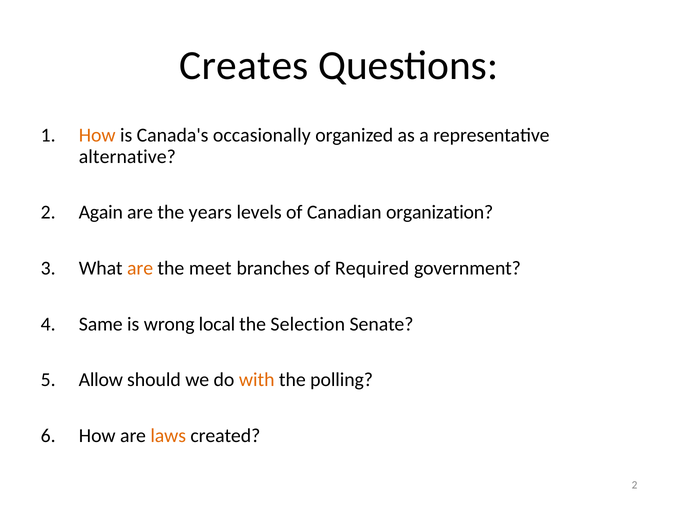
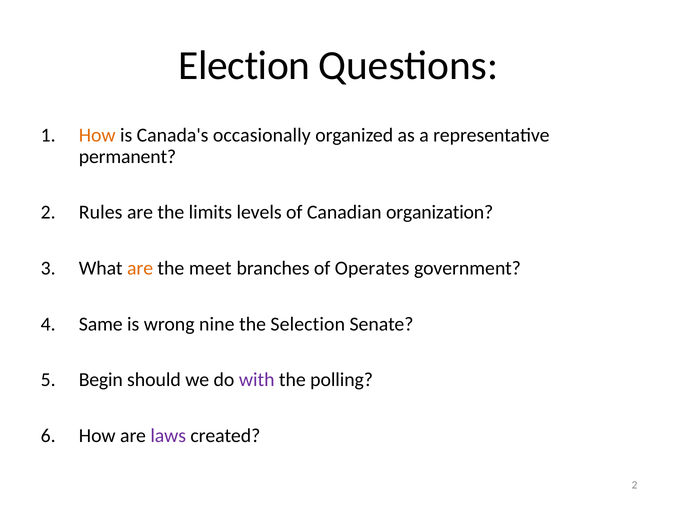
Creates: Creates -> Election
alternative: alternative -> permanent
Again: Again -> Rules
years: years -> limits
Required: Required -> Operates
local: local -> nine
Allow: Allow -> Begin
with colour: orange -> purple
laws colour: orange -> purple
